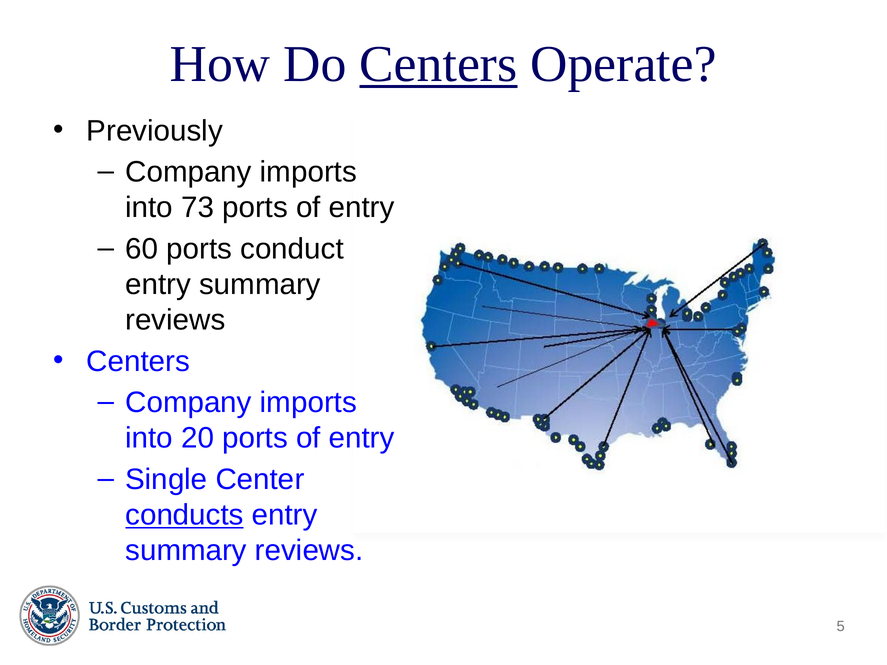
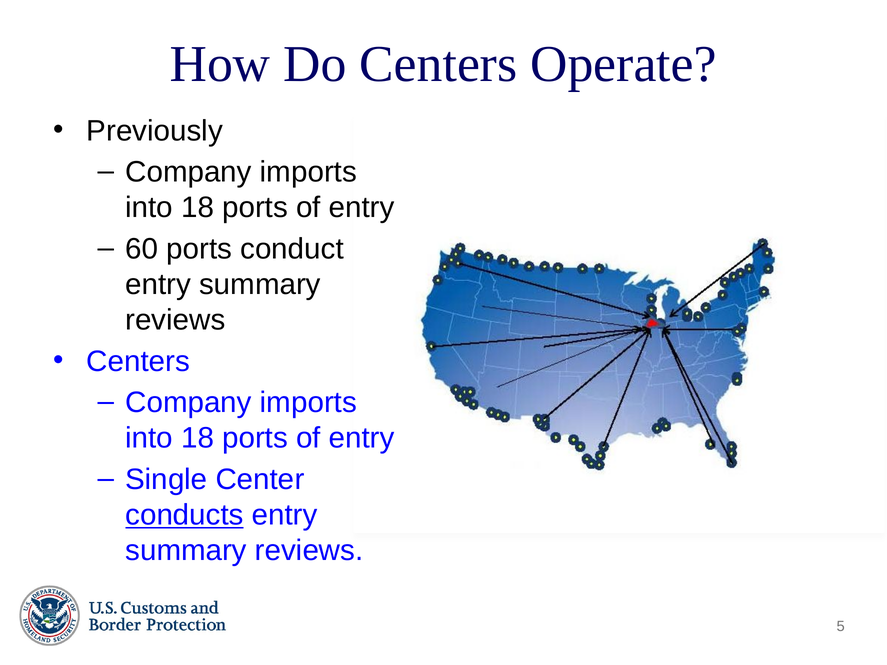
Centers at (438, 64) underline: present -> none
73 at (198, 208): 73 -> 18
20 at (198, 438): 20 -> 18
